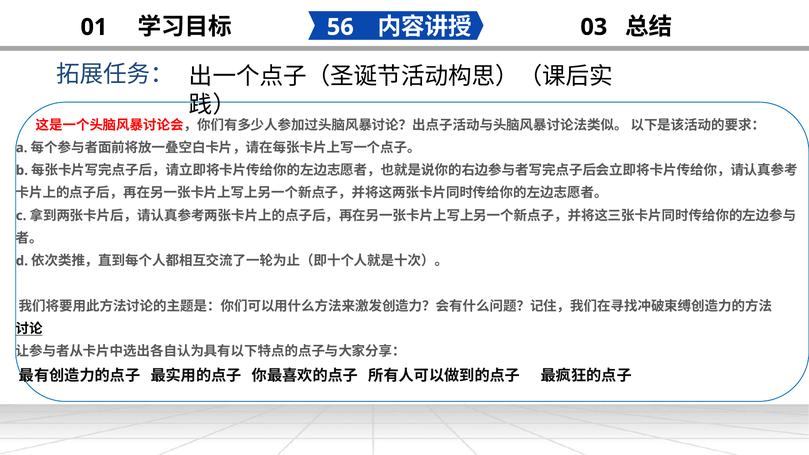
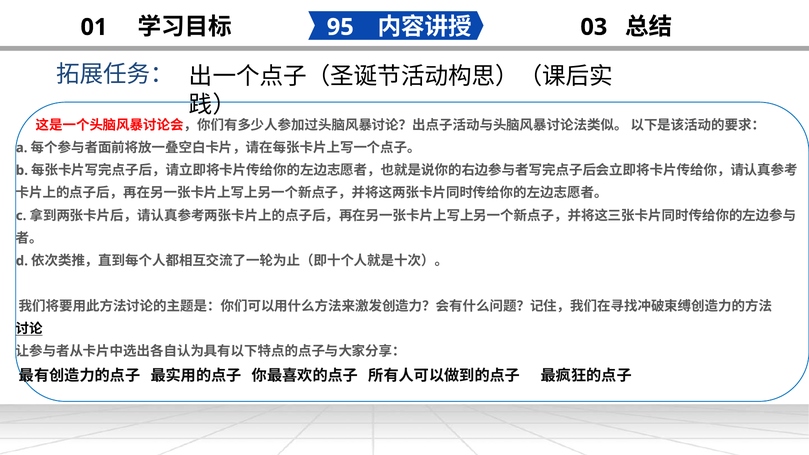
56: 56 -> 95
